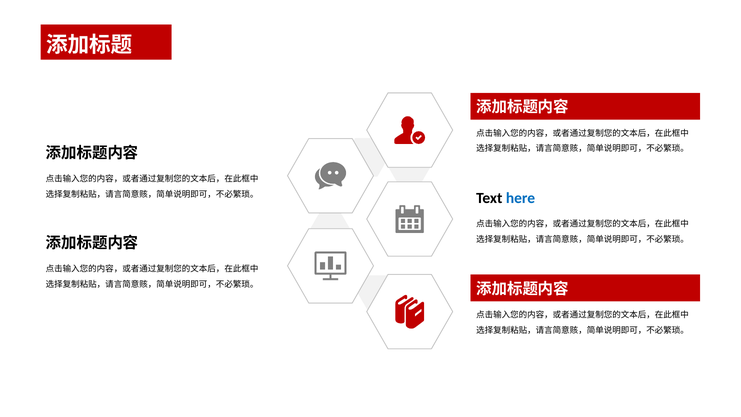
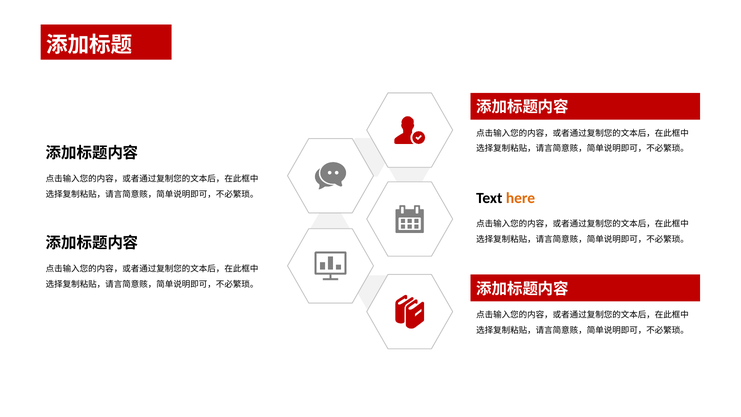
here colour: blue -> orange
